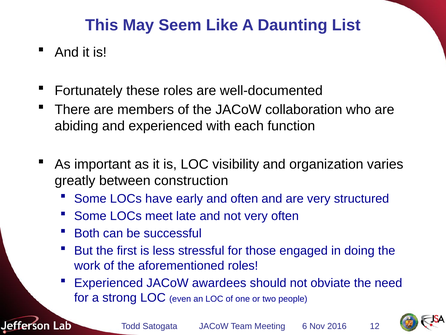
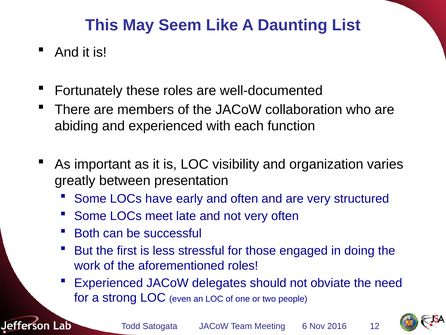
construction: construction -> presentation
awardees: awardees -> delegates
